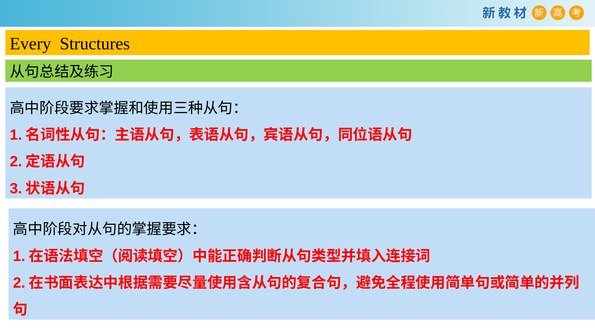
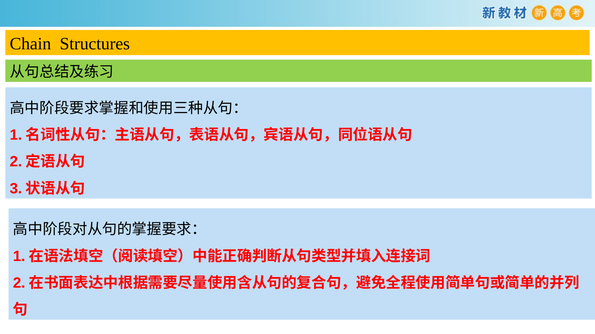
Every: Every -> Chain
